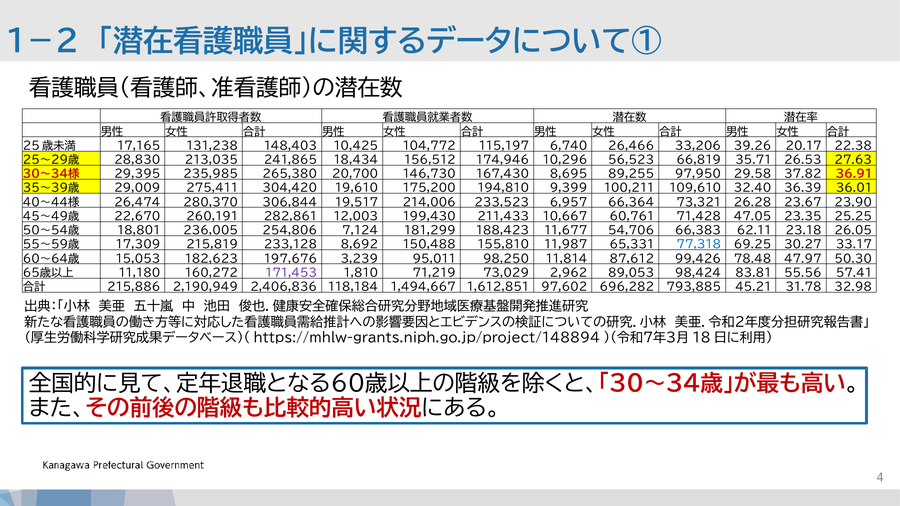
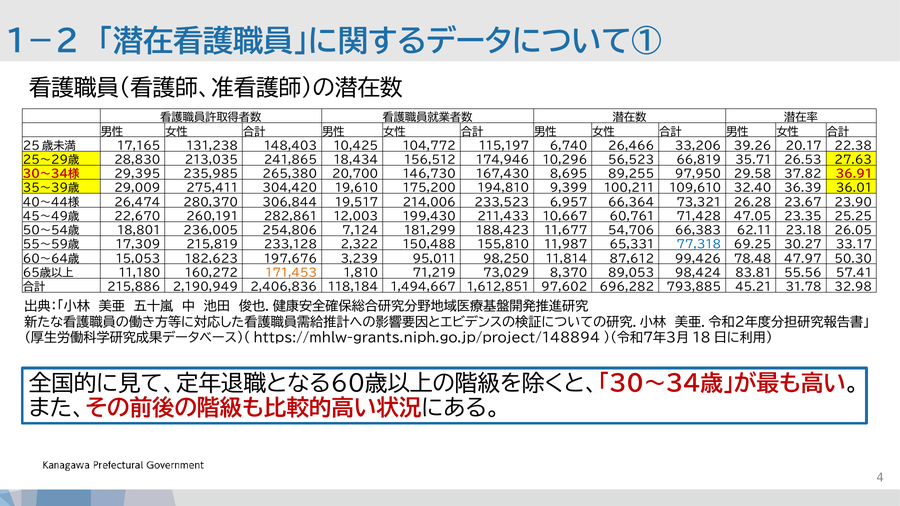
8,692: 8,692 -> 2,322
171,453 colour: purple -> orange
2,962: 2,962 -> 8,370
